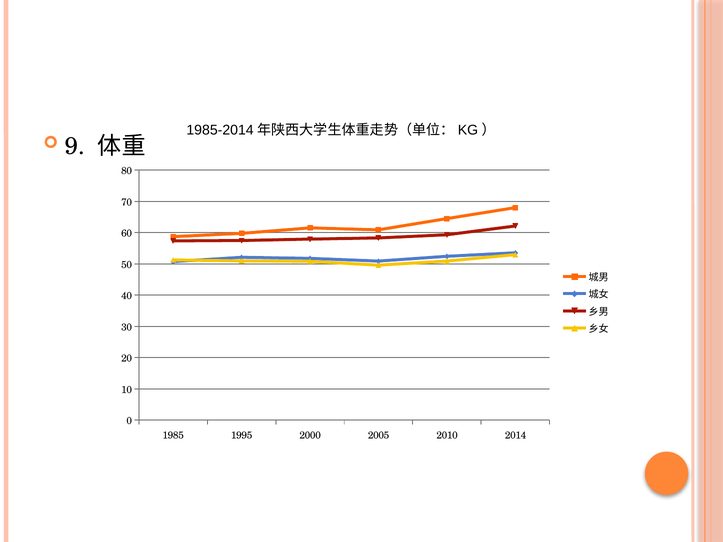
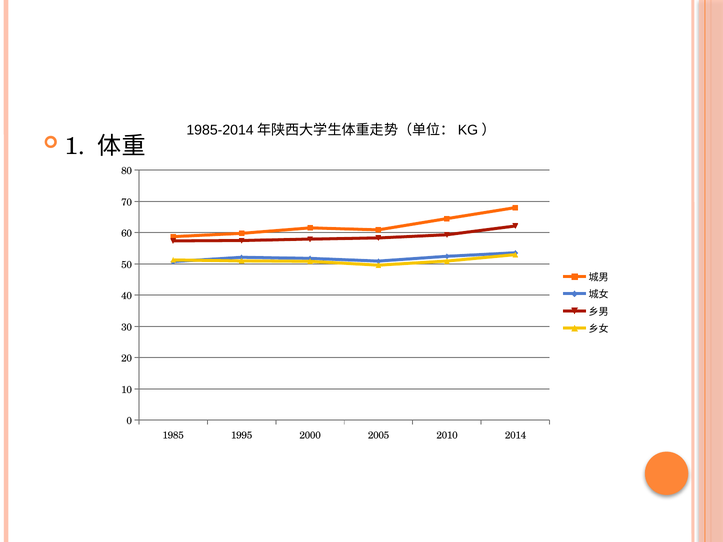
9: 9 -> 1
